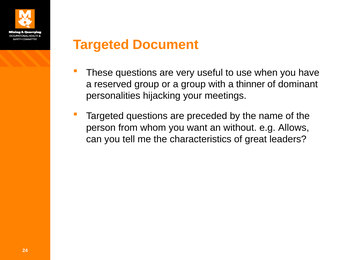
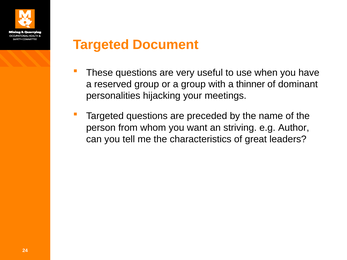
without: without -> striving
Allows: Allows -> Author
